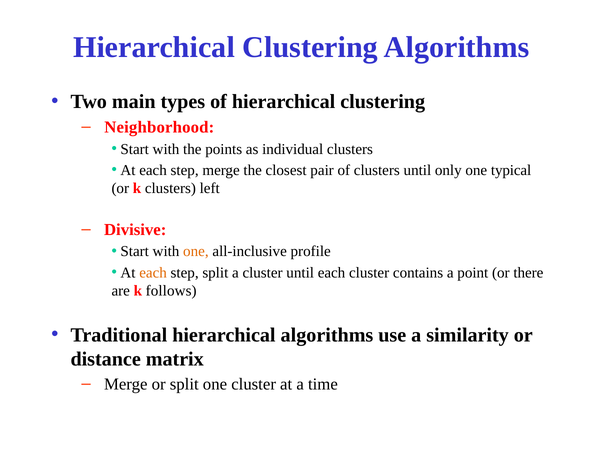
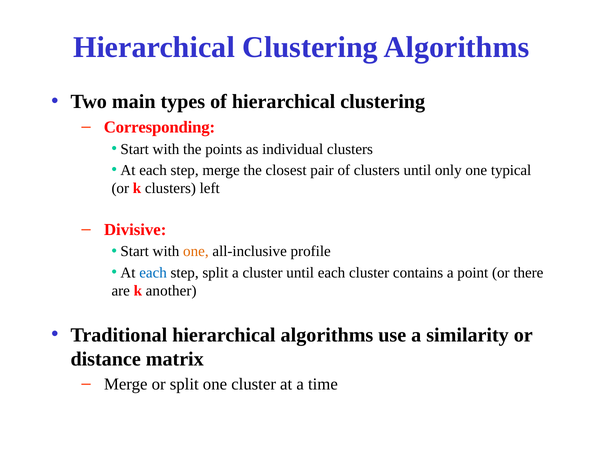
Neighborhood: Neighborhood -> Corresponding
each at (153, 273) colour: orange -> blue
follows: follows -> another
